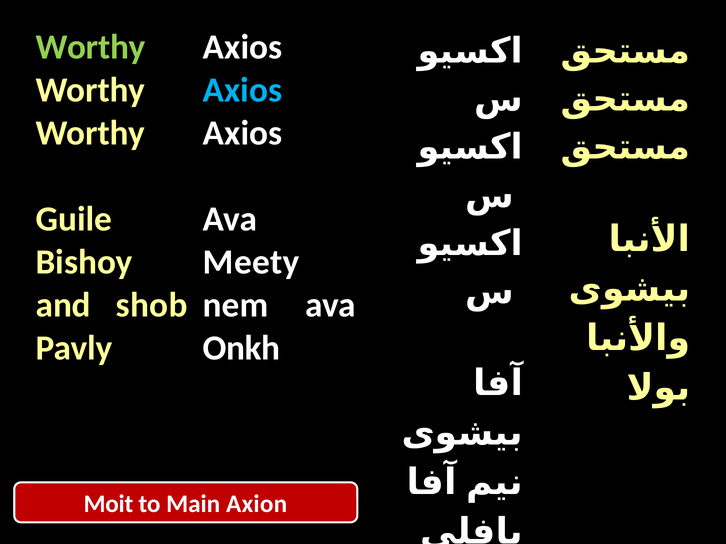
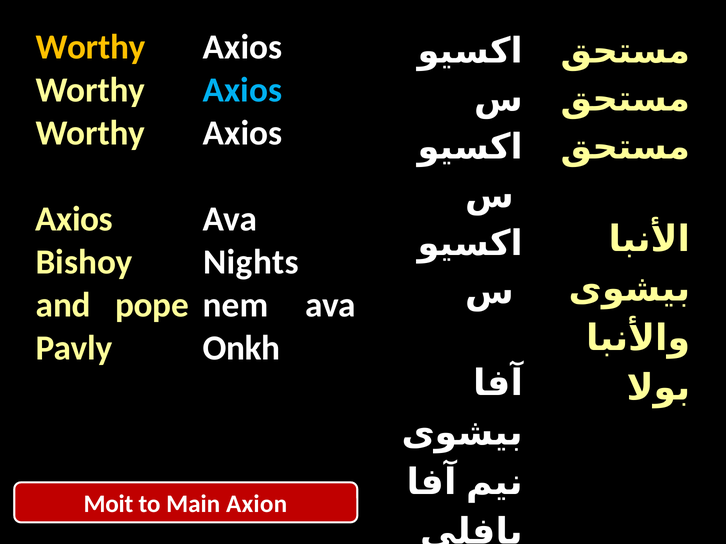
Worthy at (90, 47) colour: light green -> yellow
Guile at (74, 219): Guile -> Axios
Meety: Meety -> Nights
shob: shob -> pope
